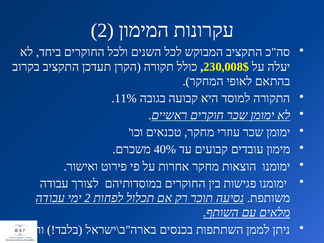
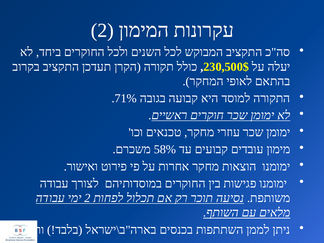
230,008$: 230,008$ -> 230,500$
11%: 11% -> 71%
40%: 40% -> 58%
